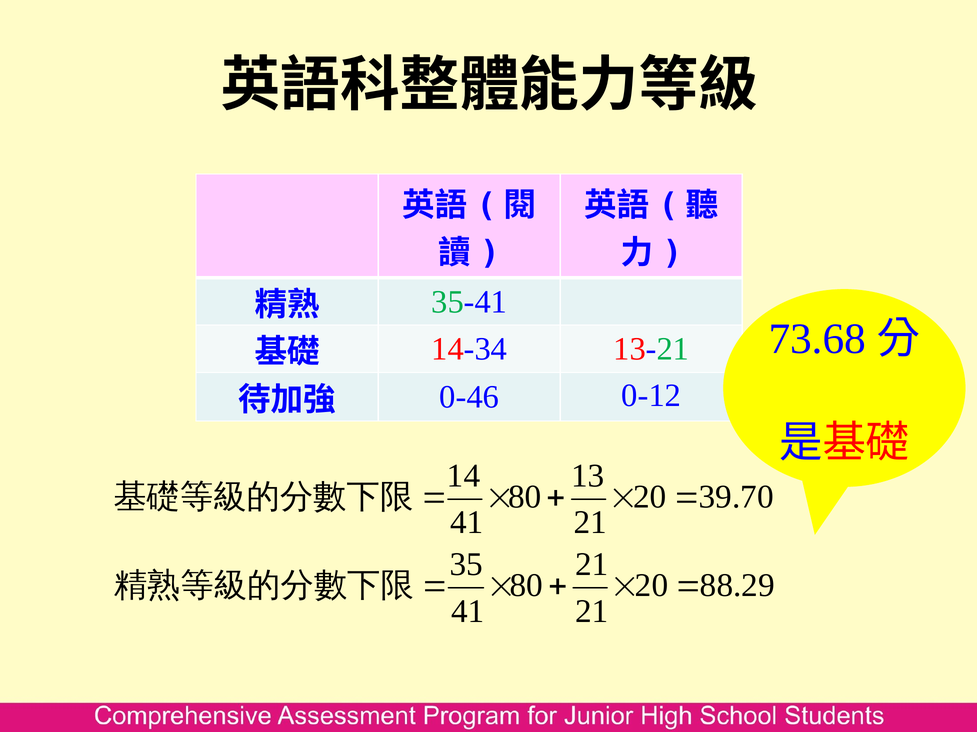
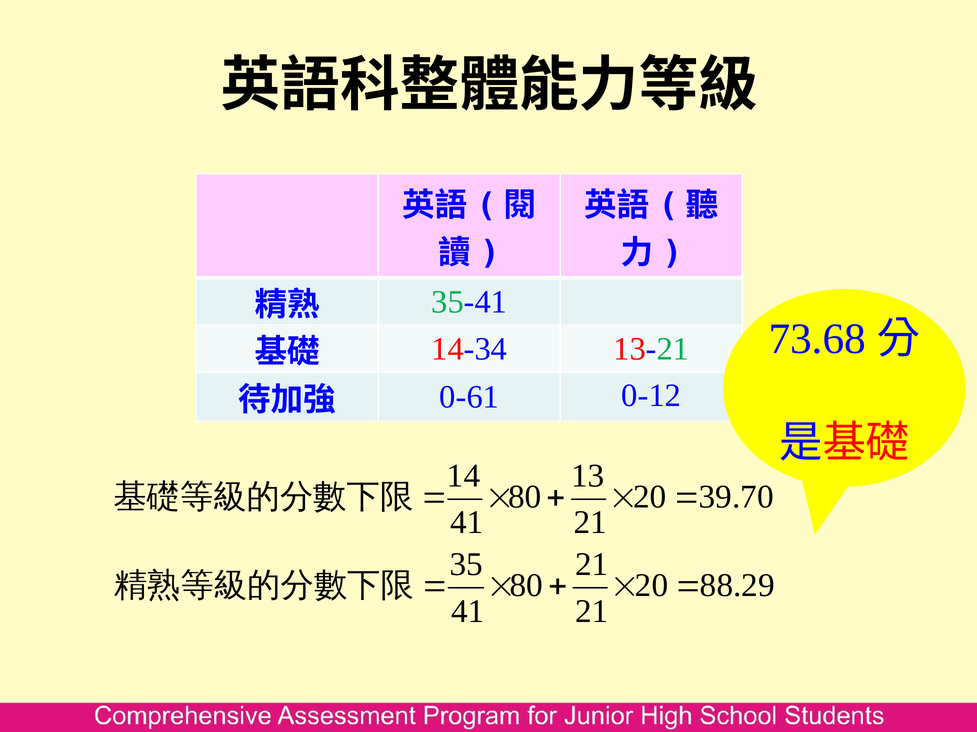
0-46: 0-46 -> 0-61
